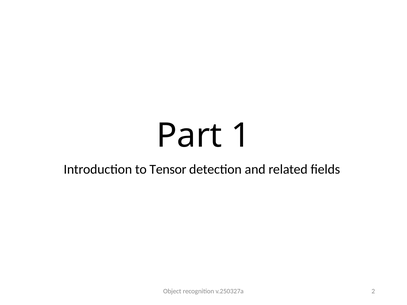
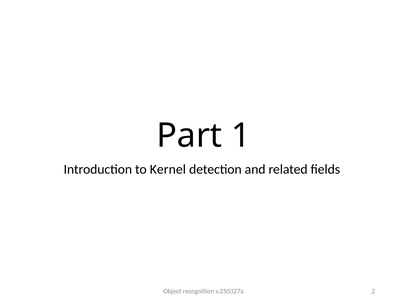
Tensor: Tensor -> Kernel
